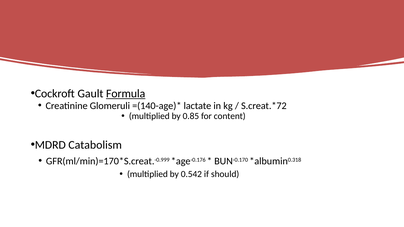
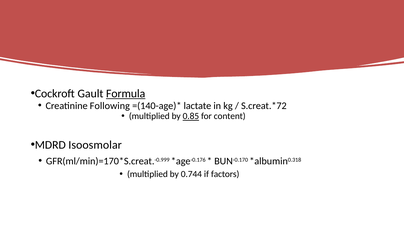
Glomeruli: Glomeruli -> Following
0.85 underline: none -> present
Catabolism: Catabolism -> Isoosmolar
0.542: 0.542 -> 0.744
should: should -> factors
